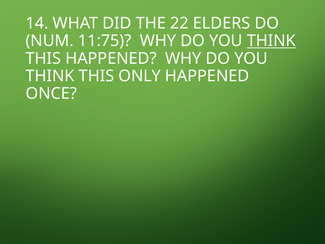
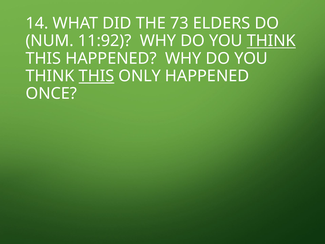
22: 22 -> 73
11:75: 11:75 -> 11:92
THIS at (96, 76) underline: none -> present
